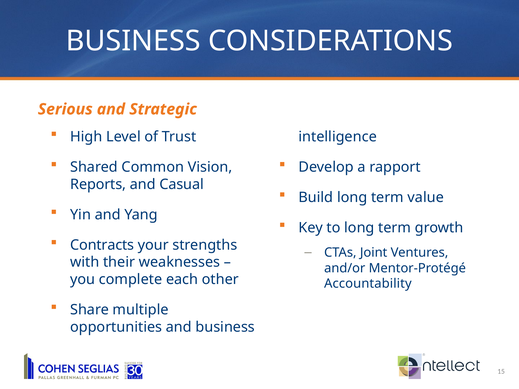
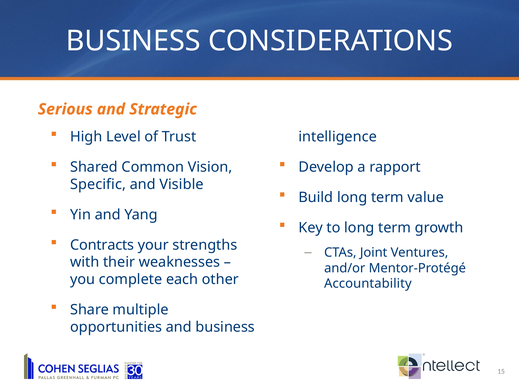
Reports: Reports -> Specific
Casual: Casual -> Visible
